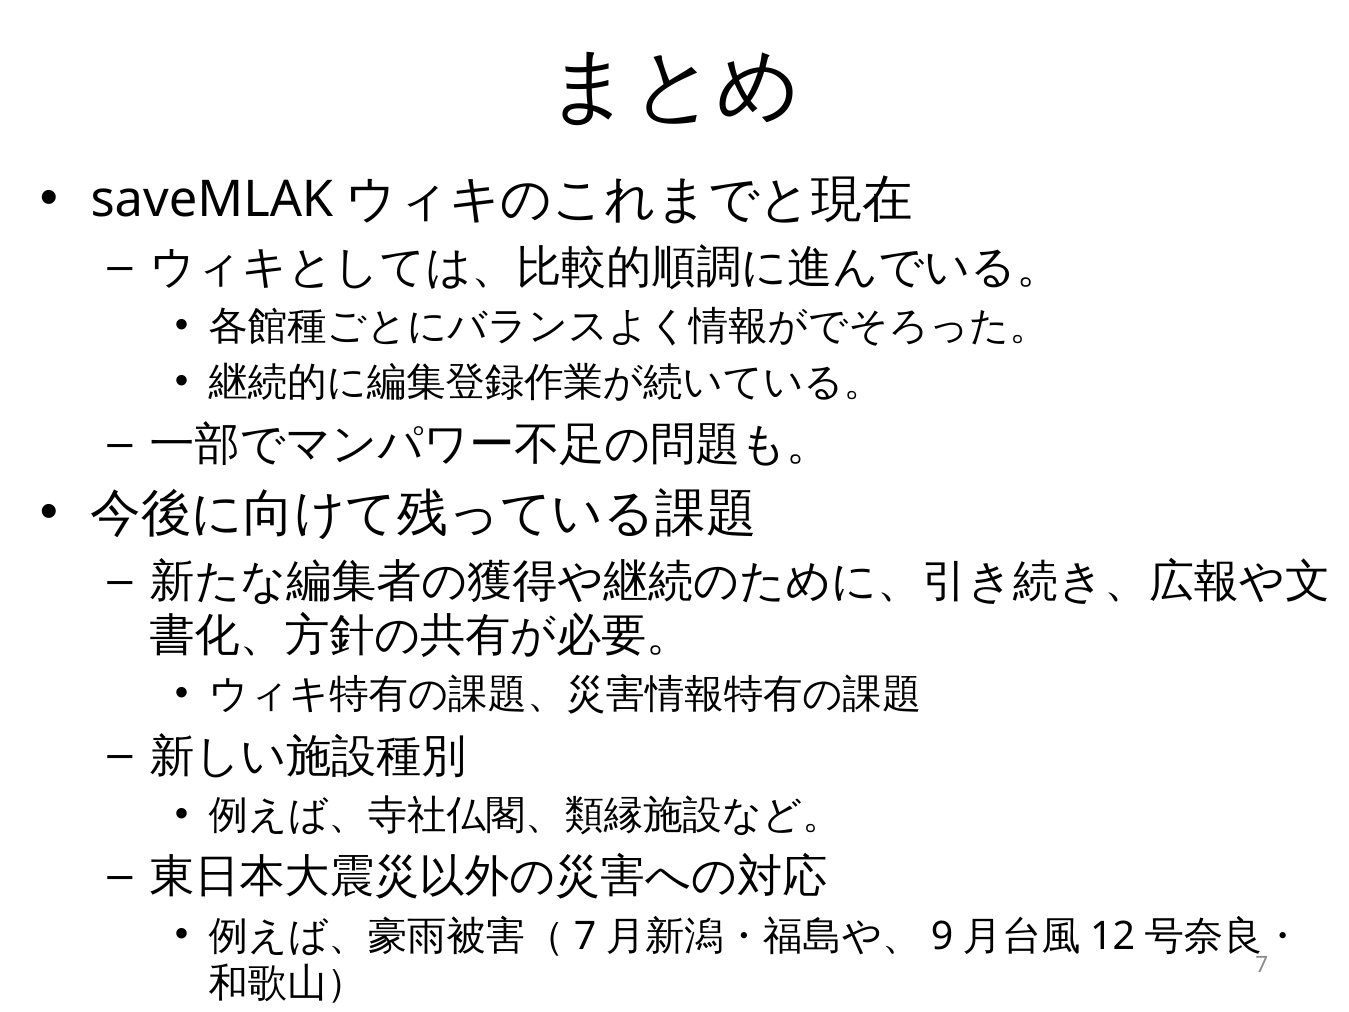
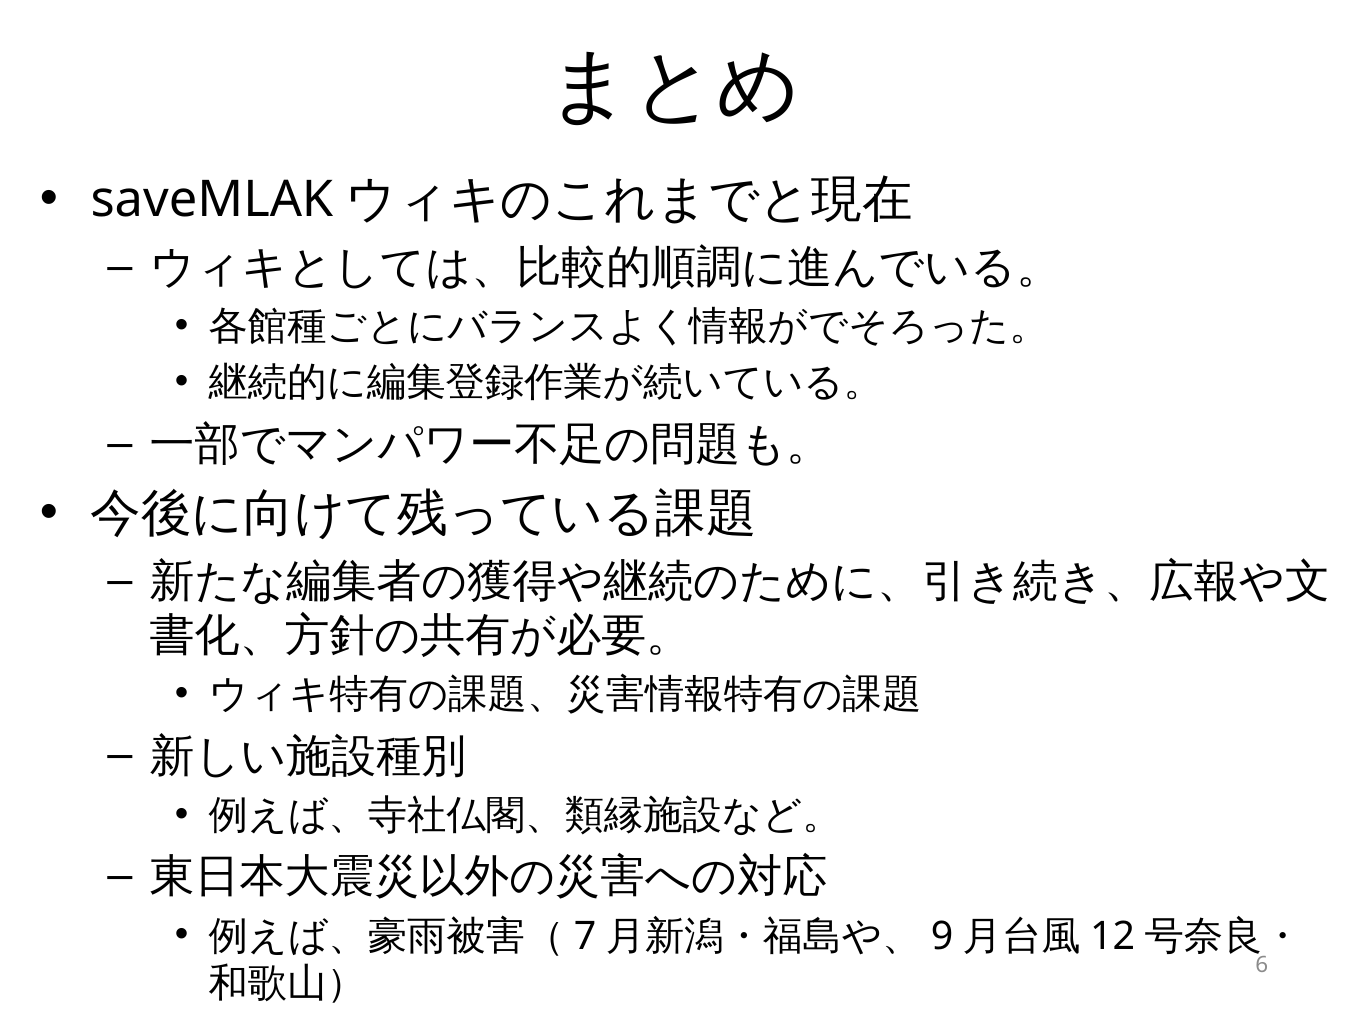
7 at (1262, 964): 7 -> 6
